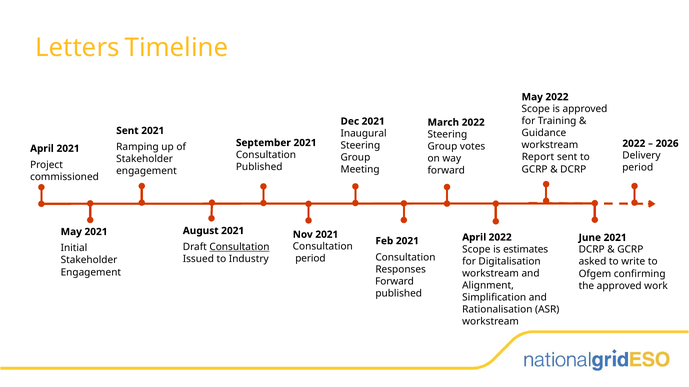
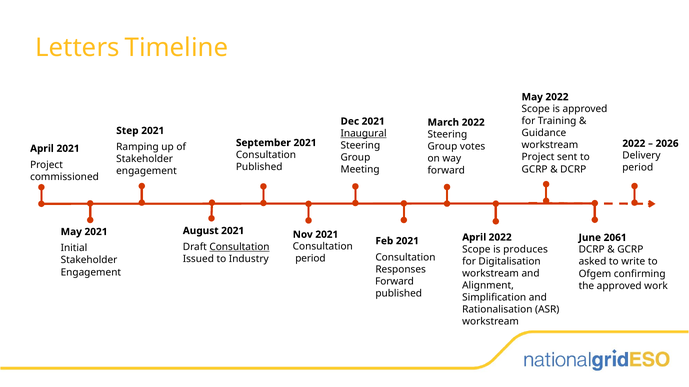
Sent at (127, 131): Sent -> Step
Inaugural underline: none -> present
Report at (538, 157): Report -> Project
June 2021: 2021 -> 2061
estimates: estimates -> produces
